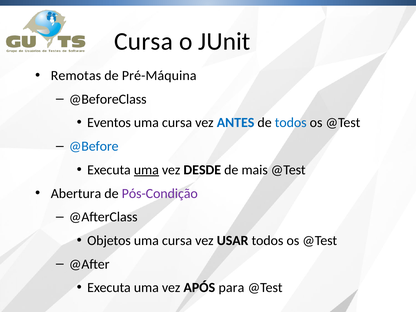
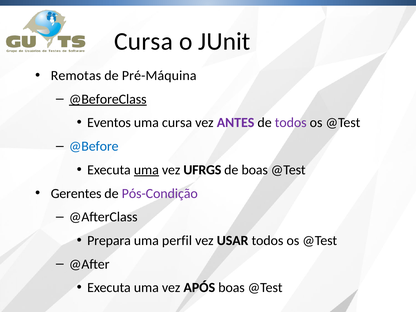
@BeforeClass underline: none -> present
ANTES colour: blue -> purple
todos at (291, 123) colour: blue -> purple
DESDE: DESDE -> UFRGS
de mais: mais -> boas
Abertura: Abertura -> Gerentes
Objetos: Objetos -> Prepara
cursa at (177, 241): cursa -> perfil
APÓS para: para -> boas
